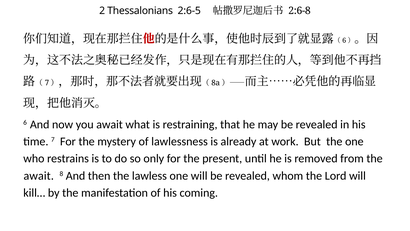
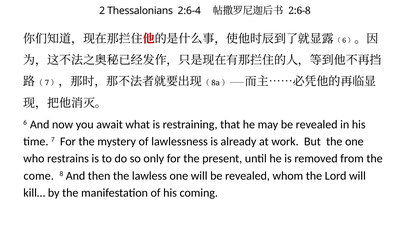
2:6-5: 2:6-5 -> 2:6-4
await at (39, 176): await -> come
